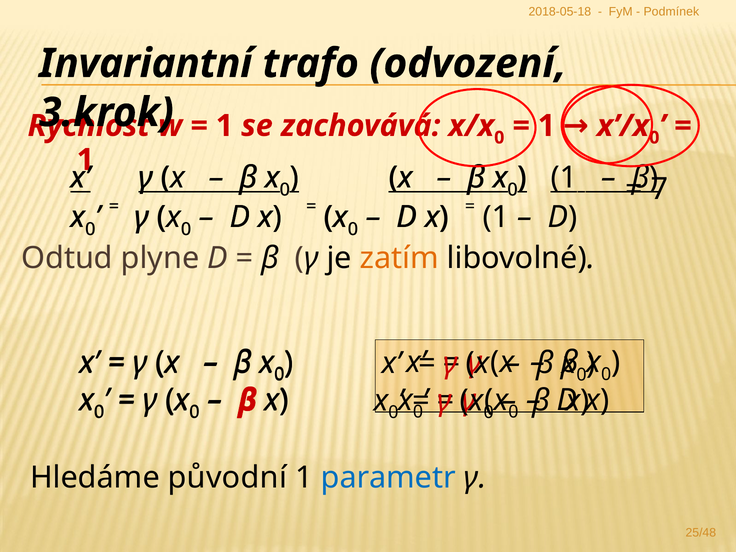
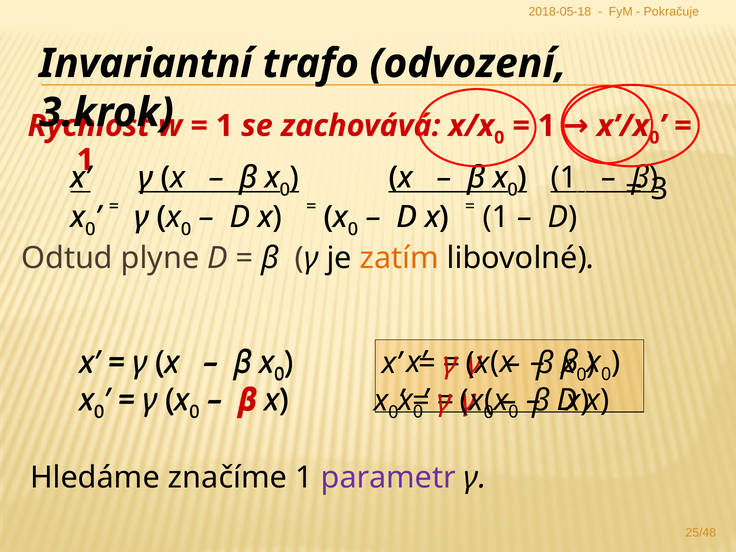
Podmínek: Podmínek -> Pokračuje
7: 7 -> 3
původní: původní -> značíme
parametr colour: blue -> purple
